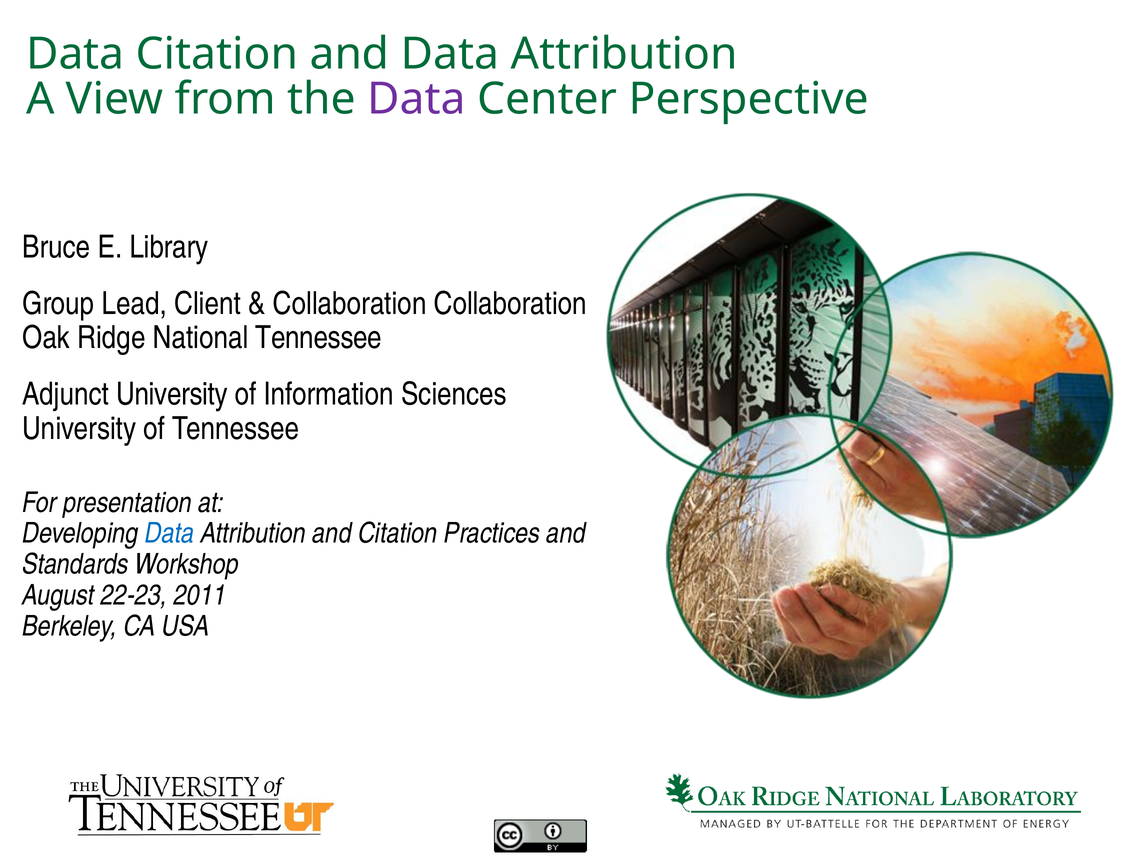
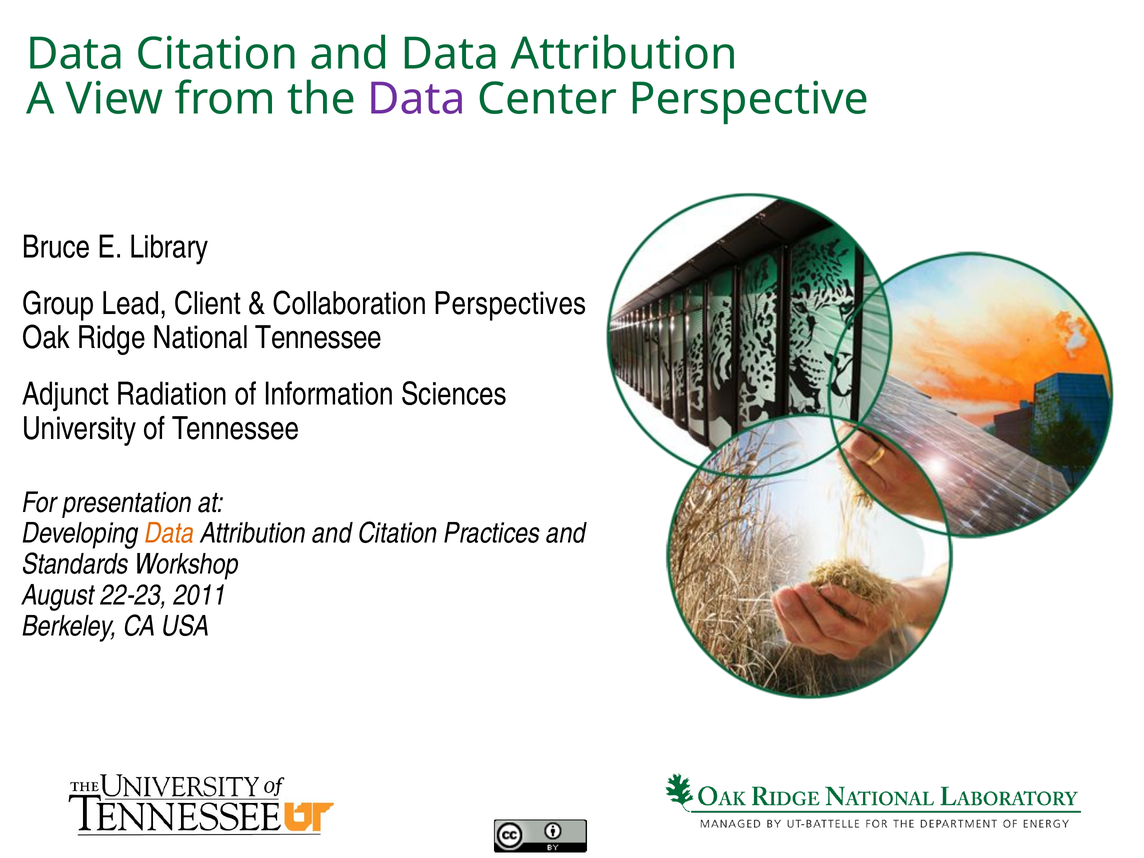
Collaboration Collaboration: Collaboration -> Perspectives
Adjunct University: University -> Radiation
Data at (170, 534) colour: blue -> orange
